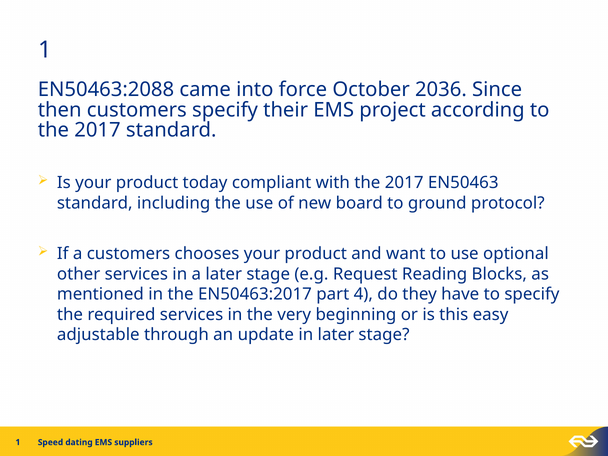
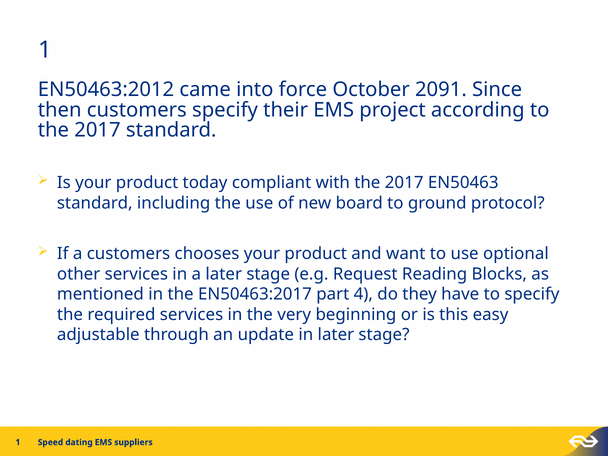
EN50463:2088: EN50463:2088 -> EN50463:2012
2036: 2036 -> 2091
